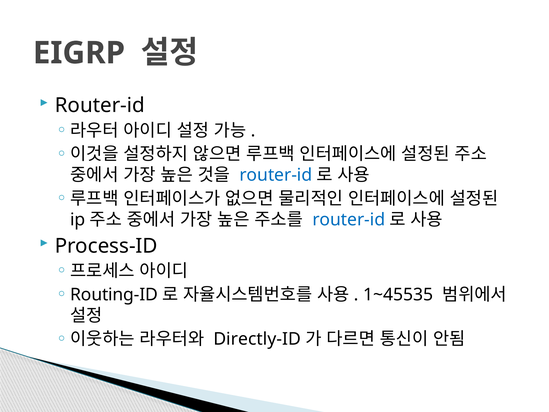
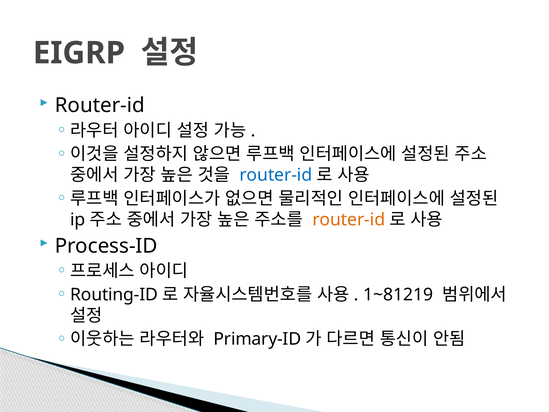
router-id at (349, 220) colour: blue -> orange
1~45535: 1~45535 -> 1~81219
Directly-ID: Directly-ID -> Primary-ID
